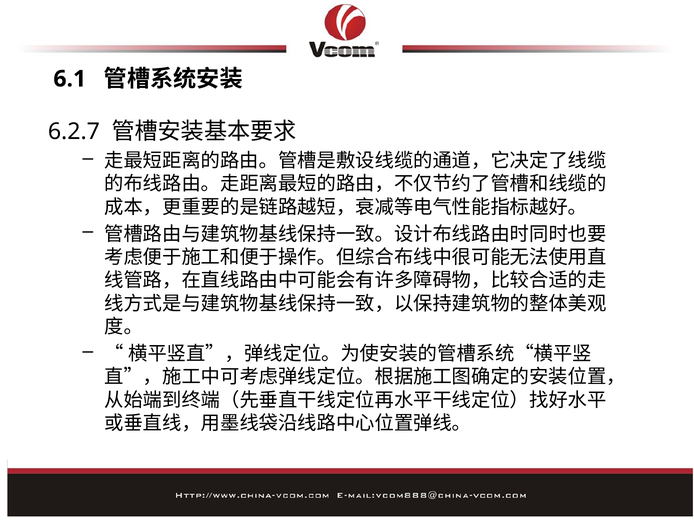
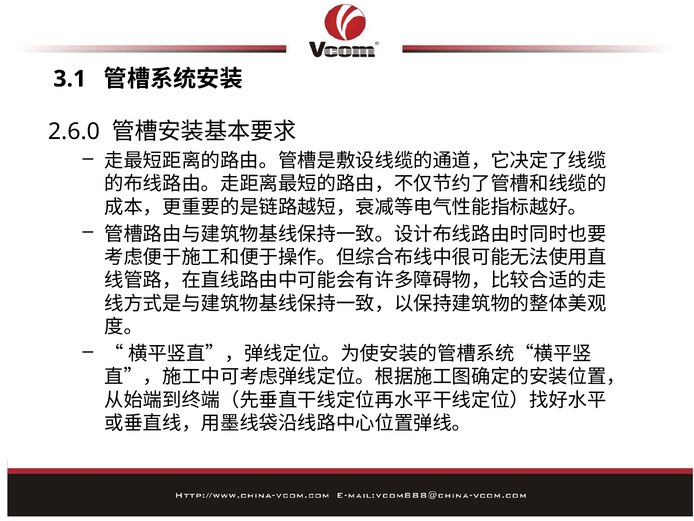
6.1: 6.1 -> 3.1
6.2.7: 6.2.7 -> 2.6.0
